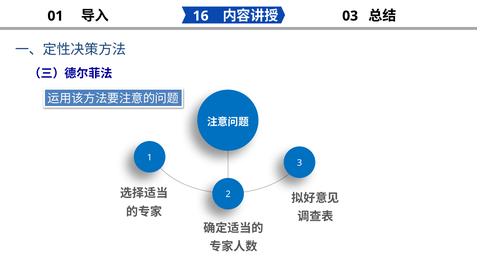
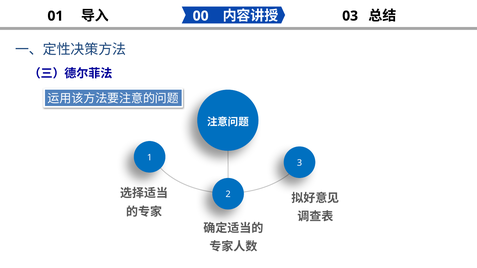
16: 16 -> 00
